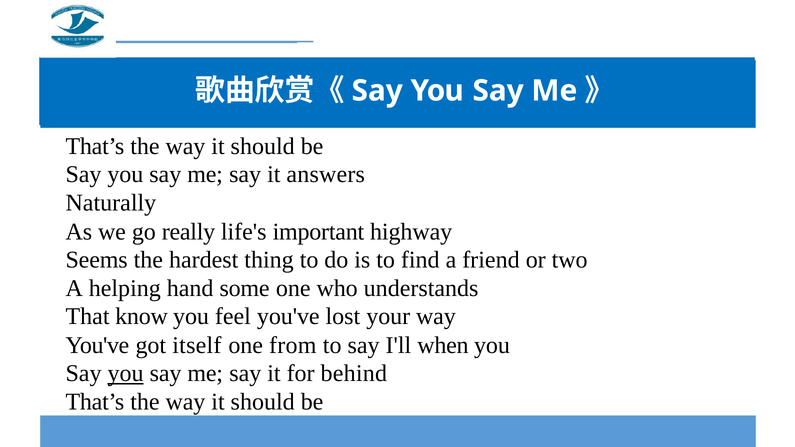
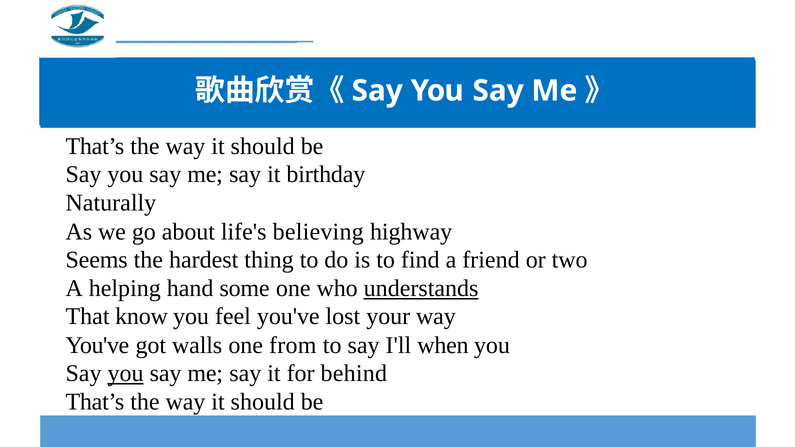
answers: answers -> birthday
really: really -> about
important: important -> believing
understands underline: none -> present
itself: itself -> walls
